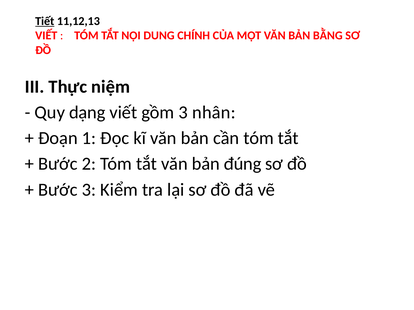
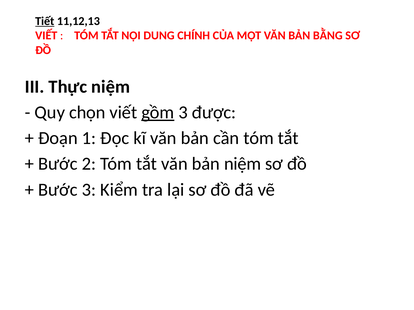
dạng: dạng -> chọn
gồm underline: none -> present
nhân: nhân -> được
bản đúng: đúng -> niệm
